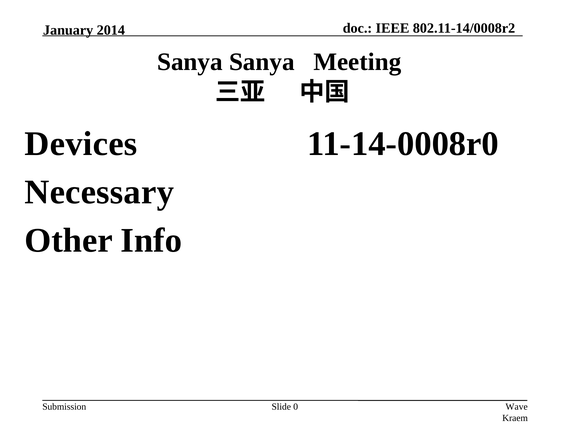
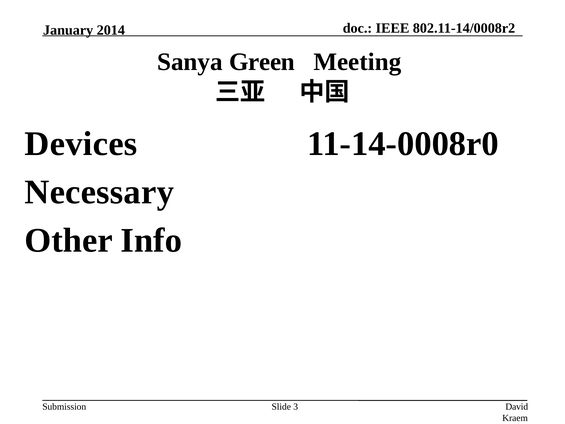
Sanya Sanya: Sanya -> Green
0: 0 -> 3
Wave: Wave -> David
